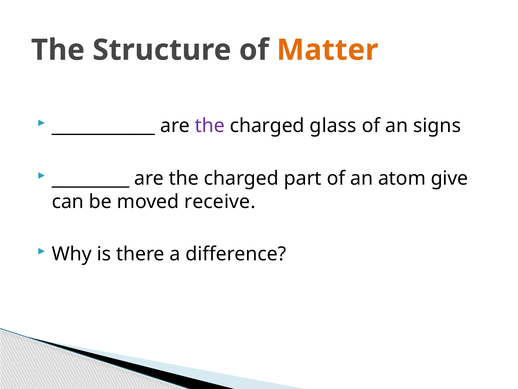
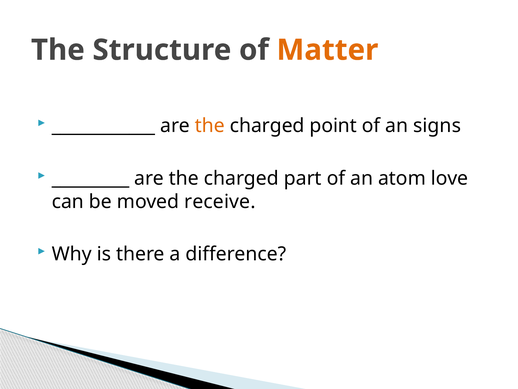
the at (210, 126) colour: purple -> orange
glass: glass -> point
give: give -> love
